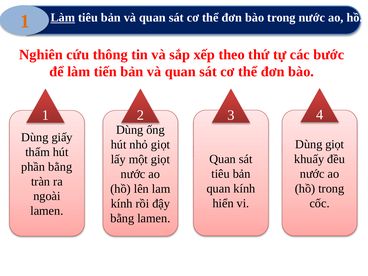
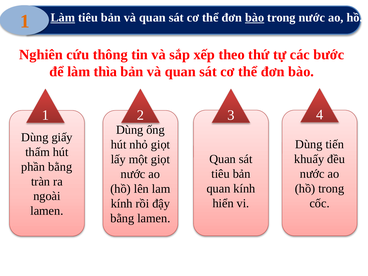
bào at (255, 18) underline: none -> present
tiến: tiến -> thìa
Dùng giọt: giọt -> tiến
